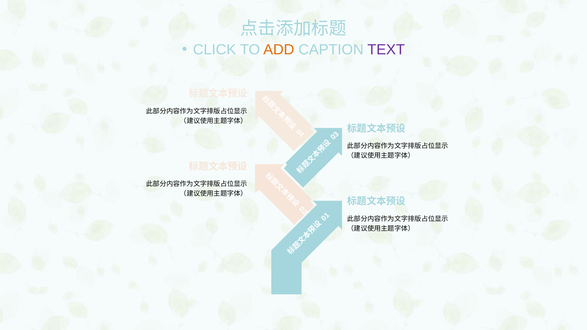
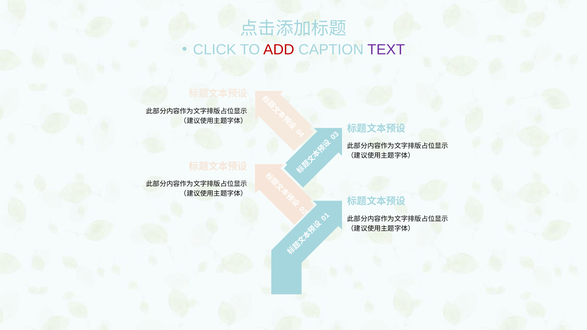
ADD colour: orange -> red
